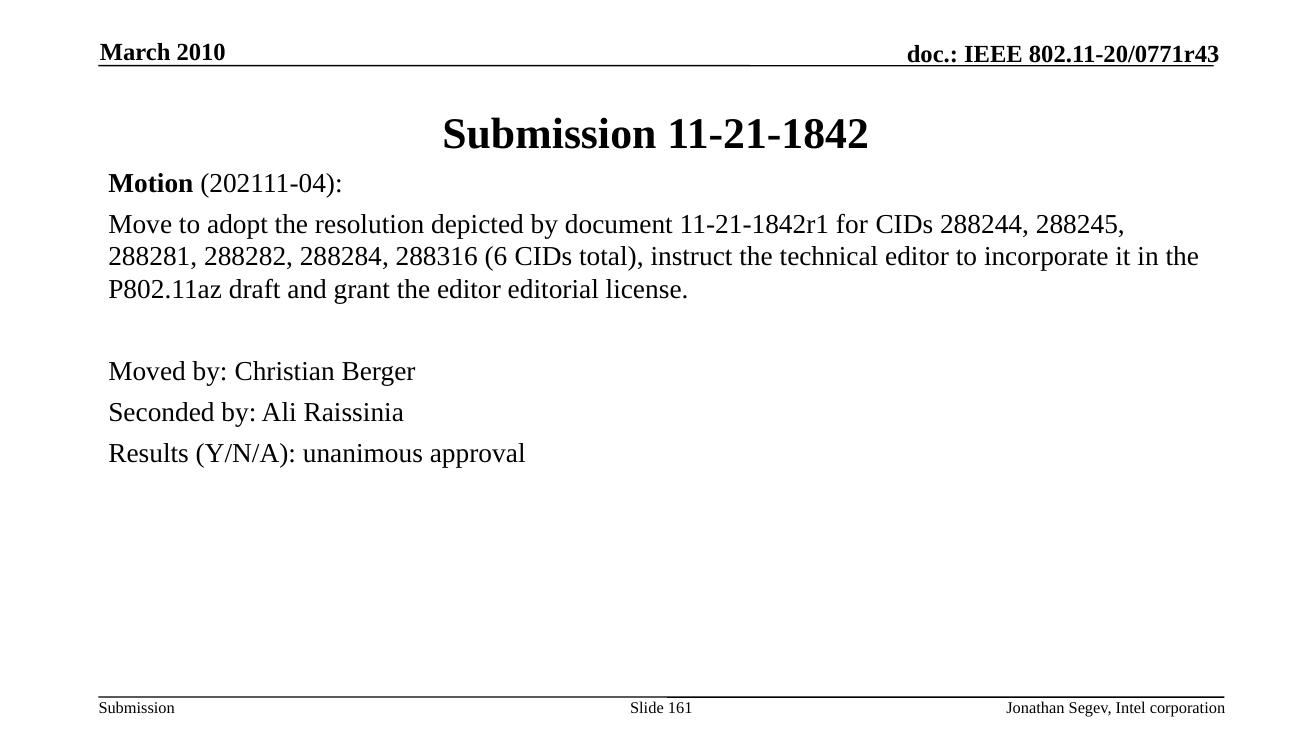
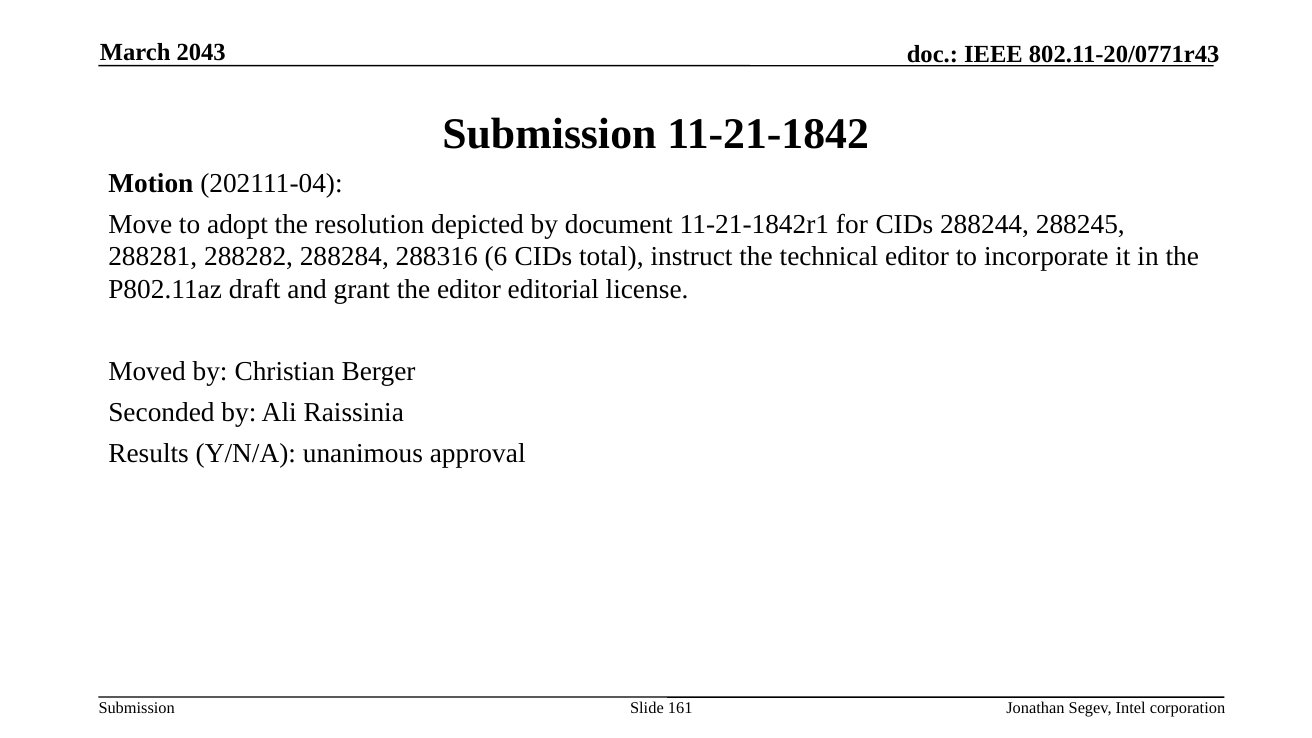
2010: 2010 -> 2043
